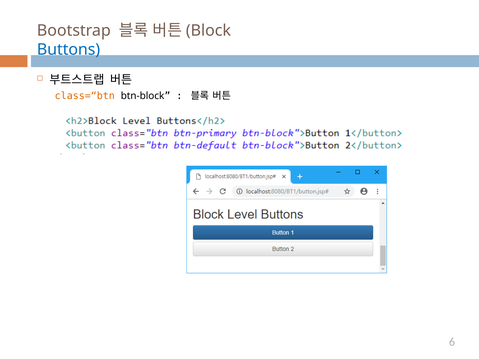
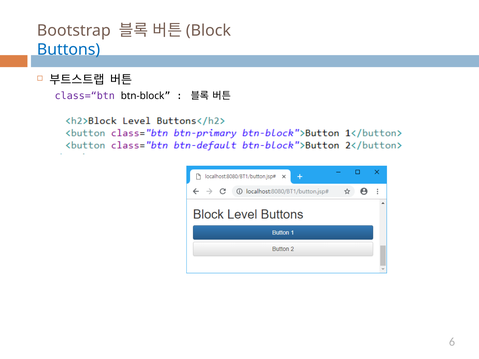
class=“btn colour: orange -> purple
